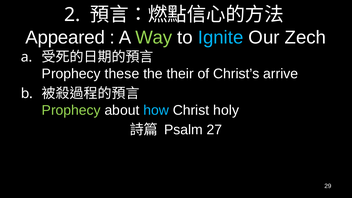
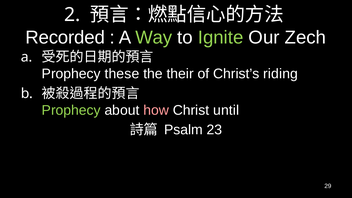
Appeared: Appeared -> Recorded
Ignite colour: light blue -> light green
arrive: arrive -> riding
how colour: light blue -> pink
holy: holy -> until
27: 27 -> 23
